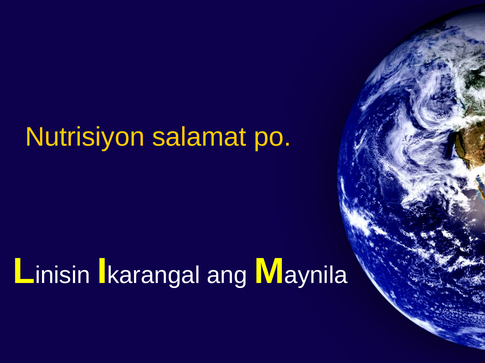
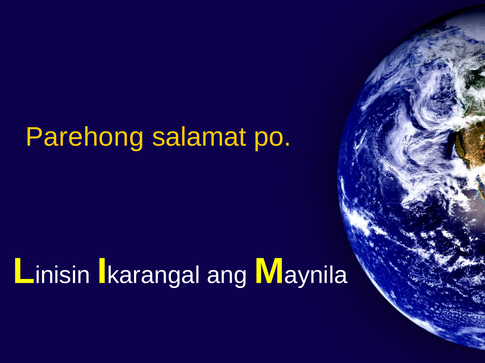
Nutrisiyon: Nutrisiyon -> Parehong
